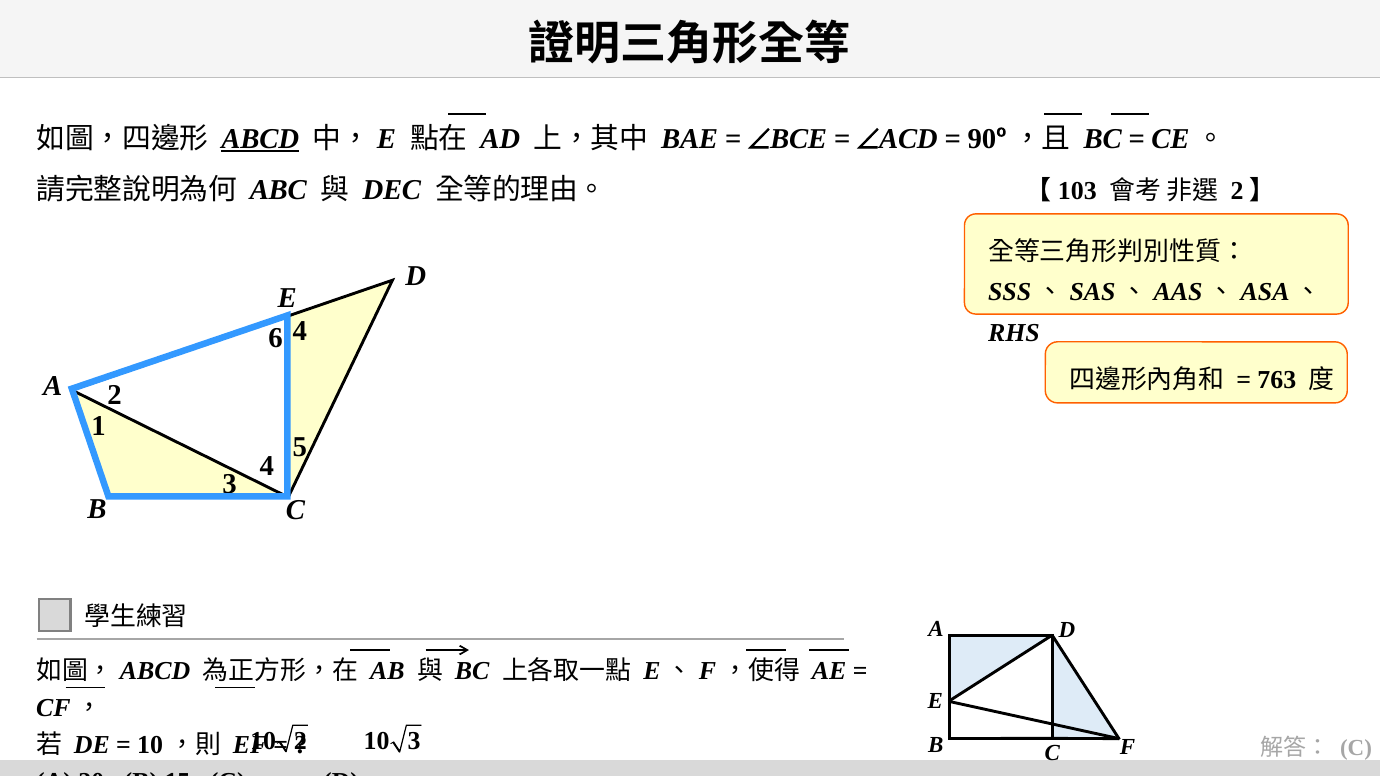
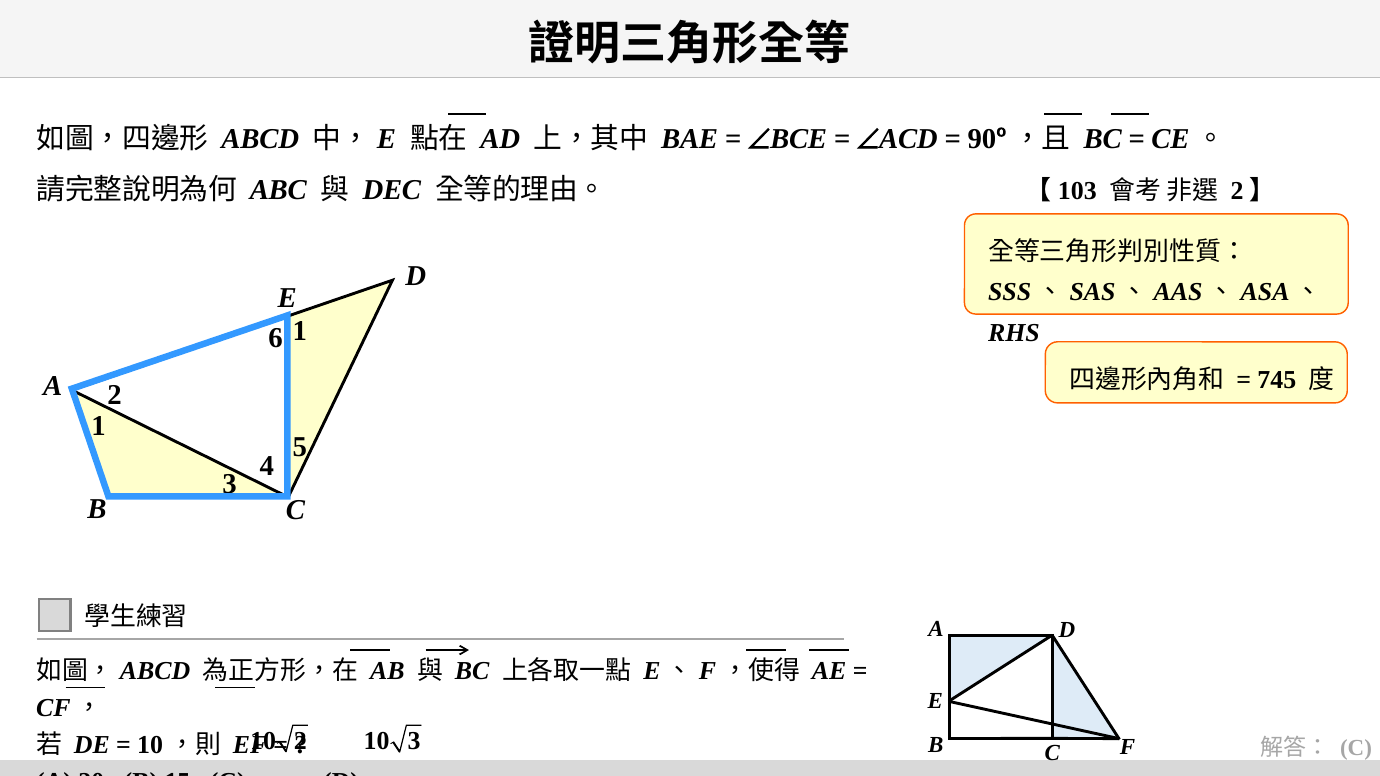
ABCD underline: present -> none
4 at (300, 331): 4 -> 1
763: 763 -> 745
